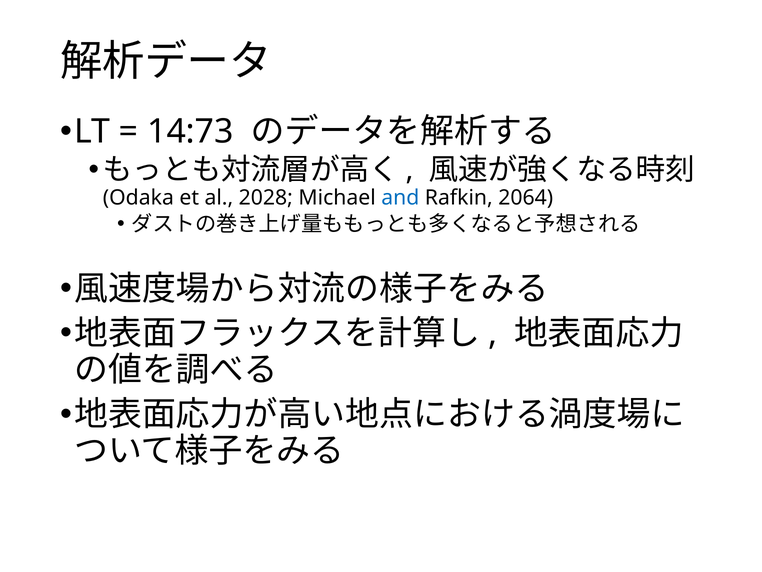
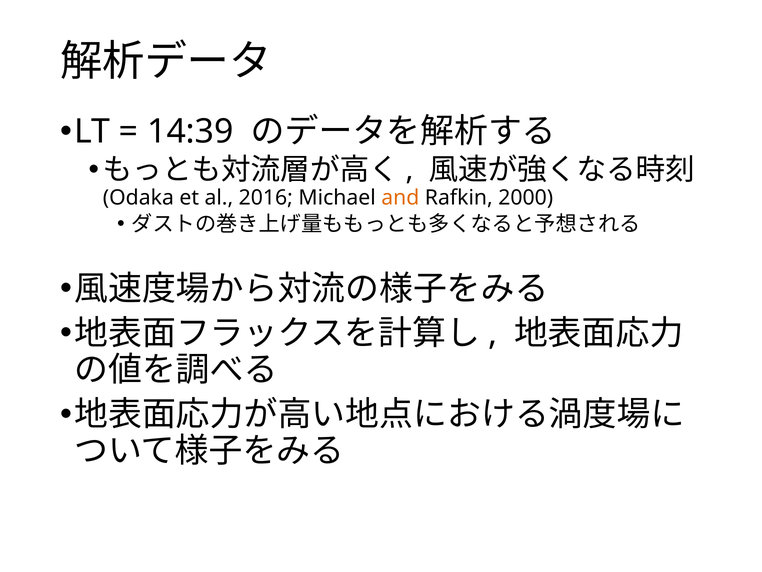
14:73: 14:73 -> 14:39
2028: 2028 -> 2016
and colour: blue -> orange
2064: 2064 -> 2000
